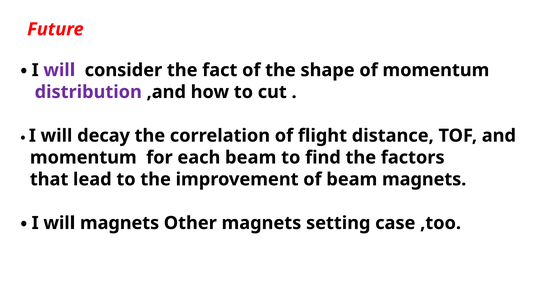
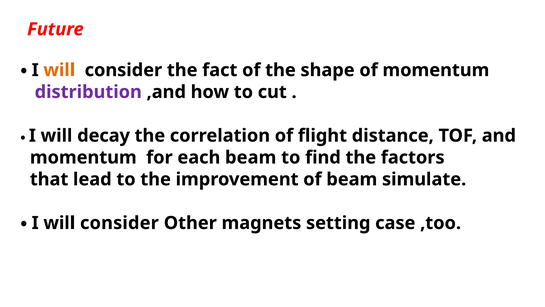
will at (59, 70) colour: purple -> orange
beam magnets: magnets -> simulate
magnets at (120, 223): magnets -> consider
